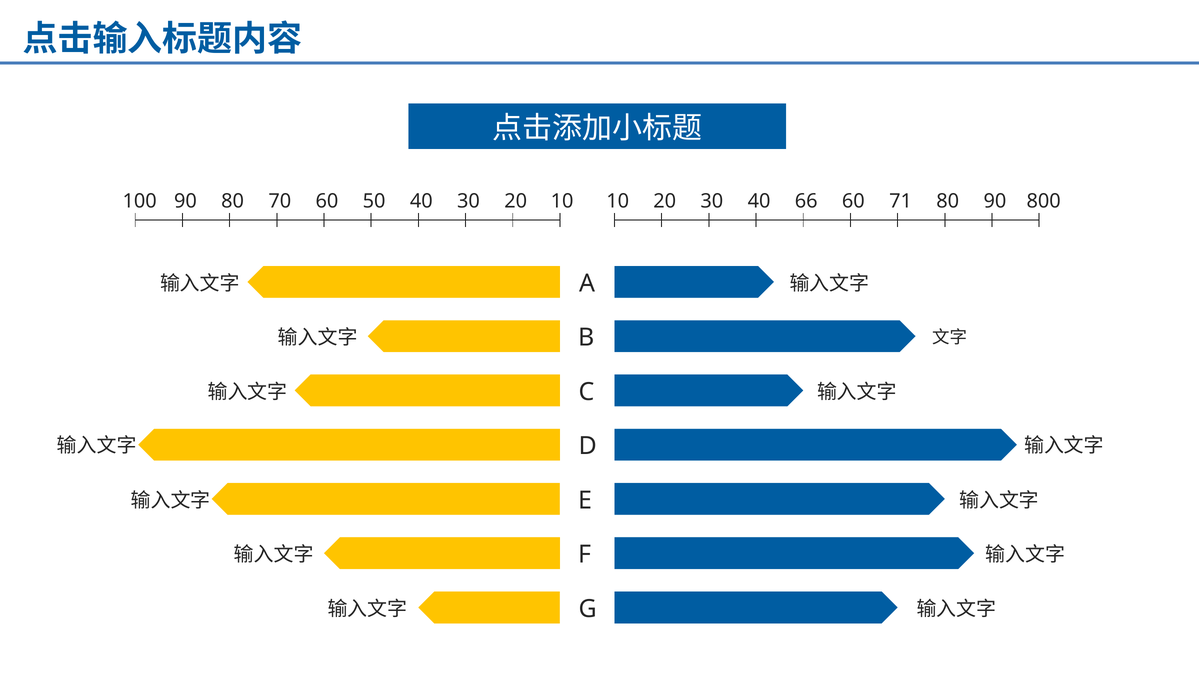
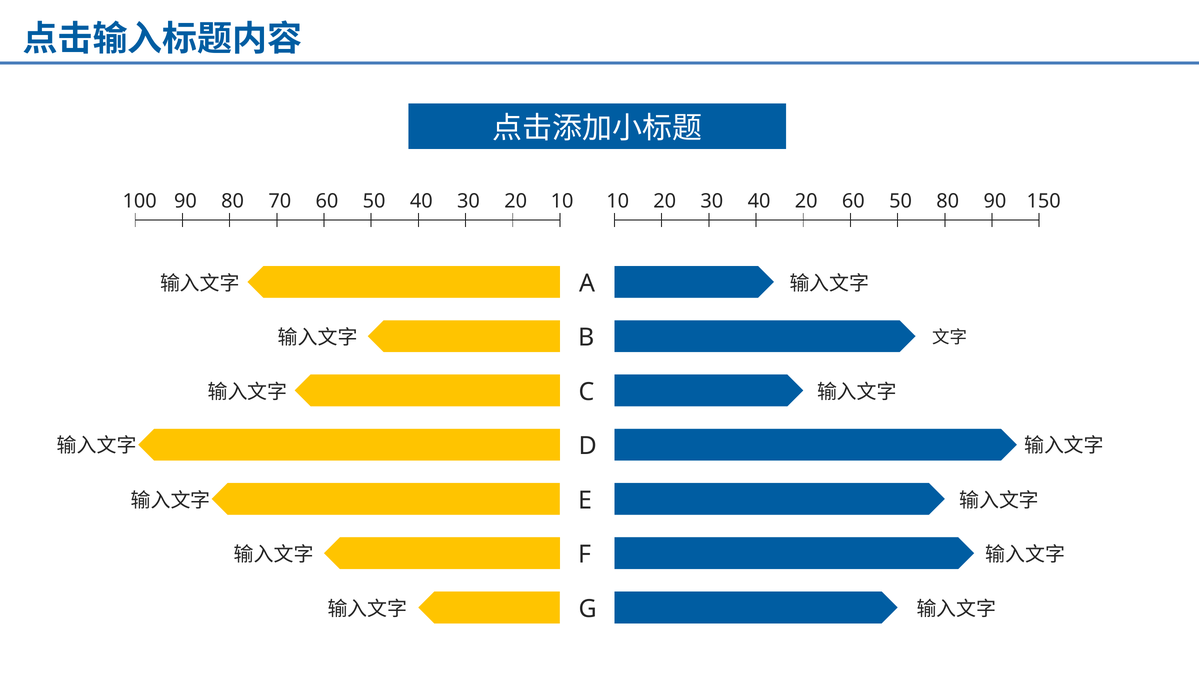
40 66: 66 -> 20
60 71: 71 -> 50
800: 800 -> 150
